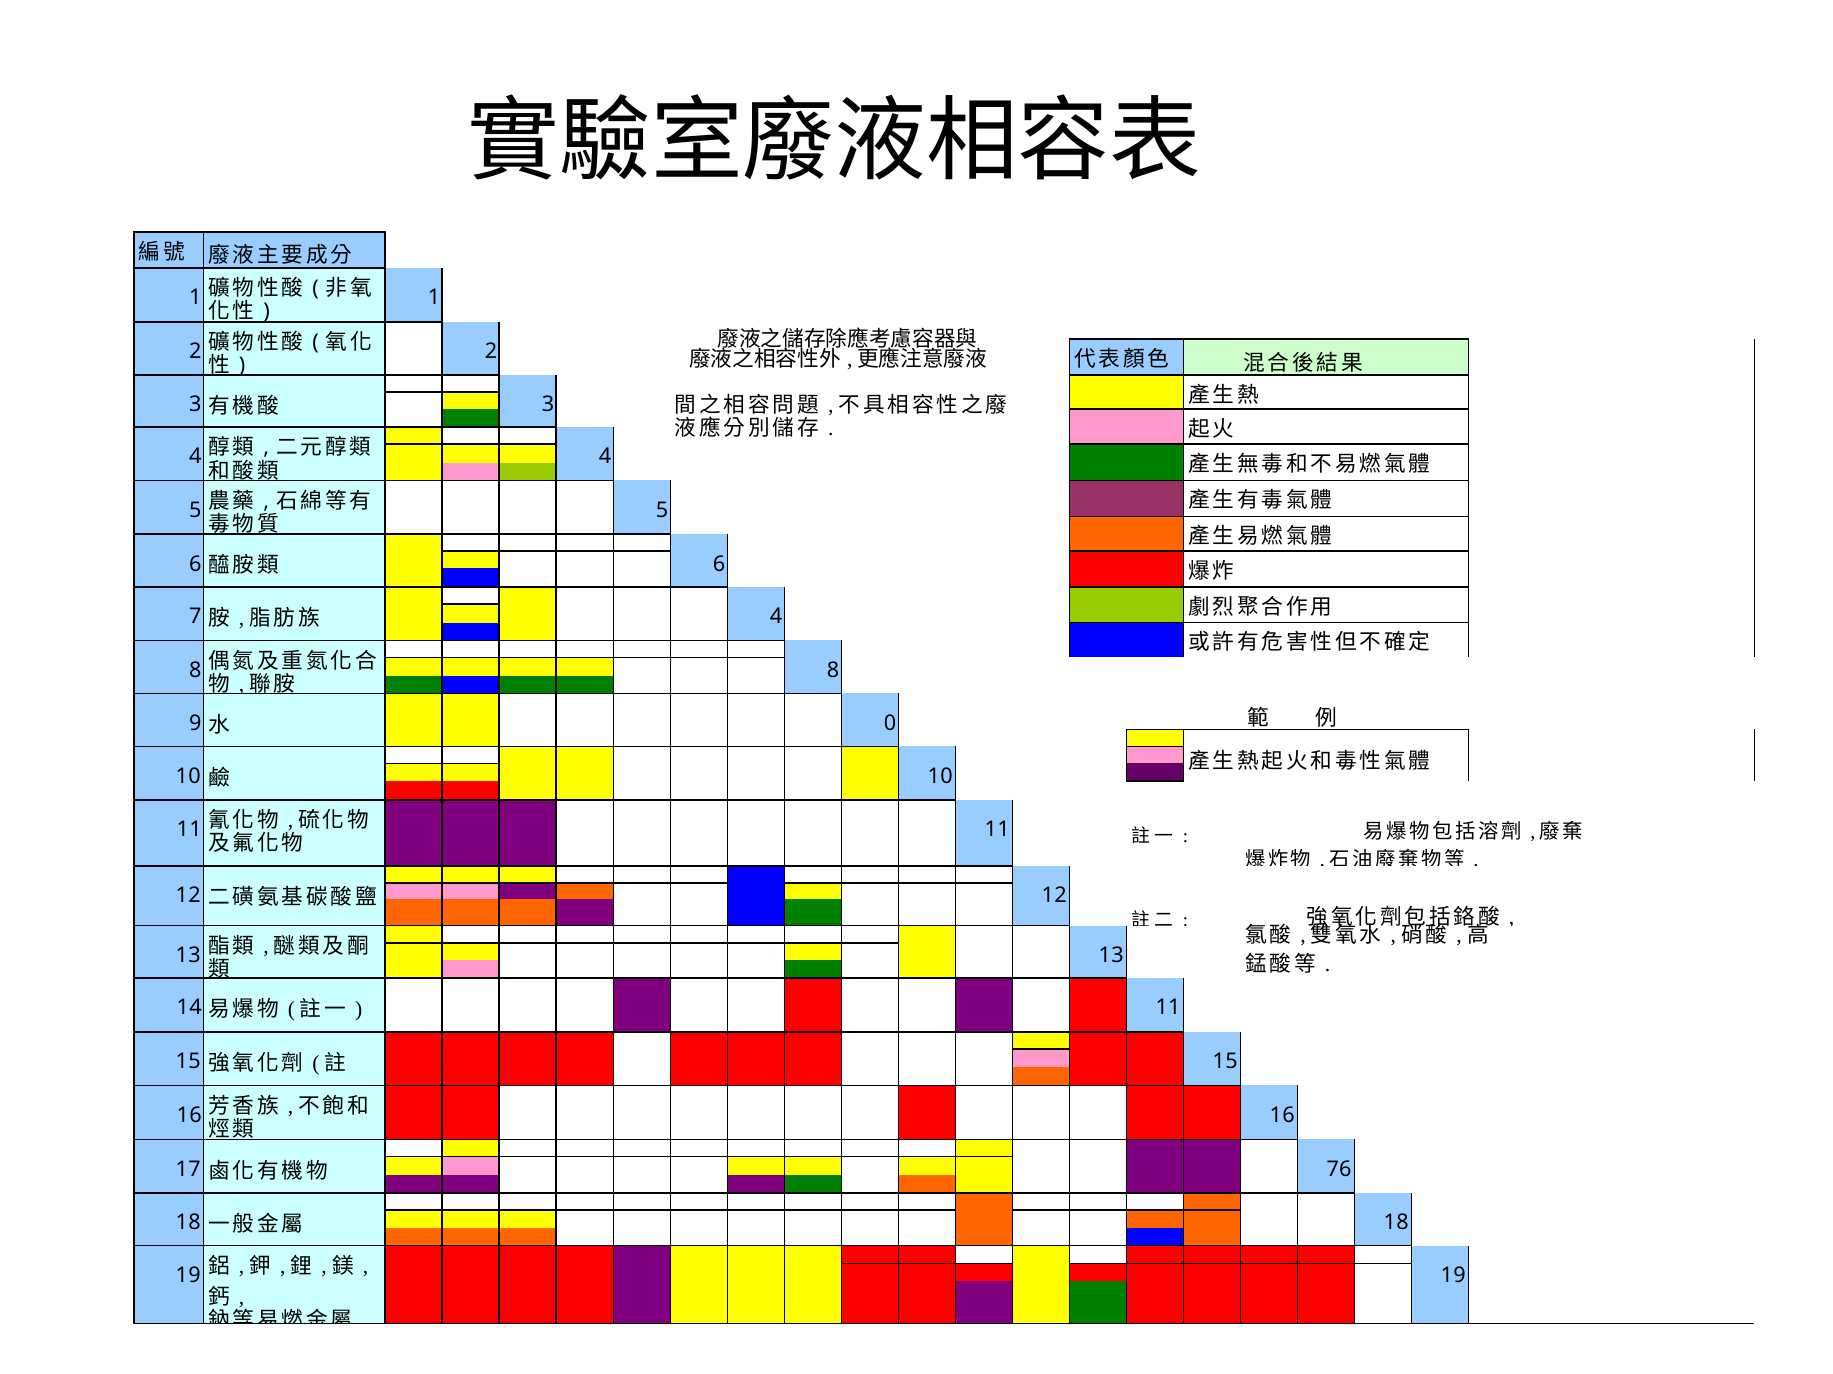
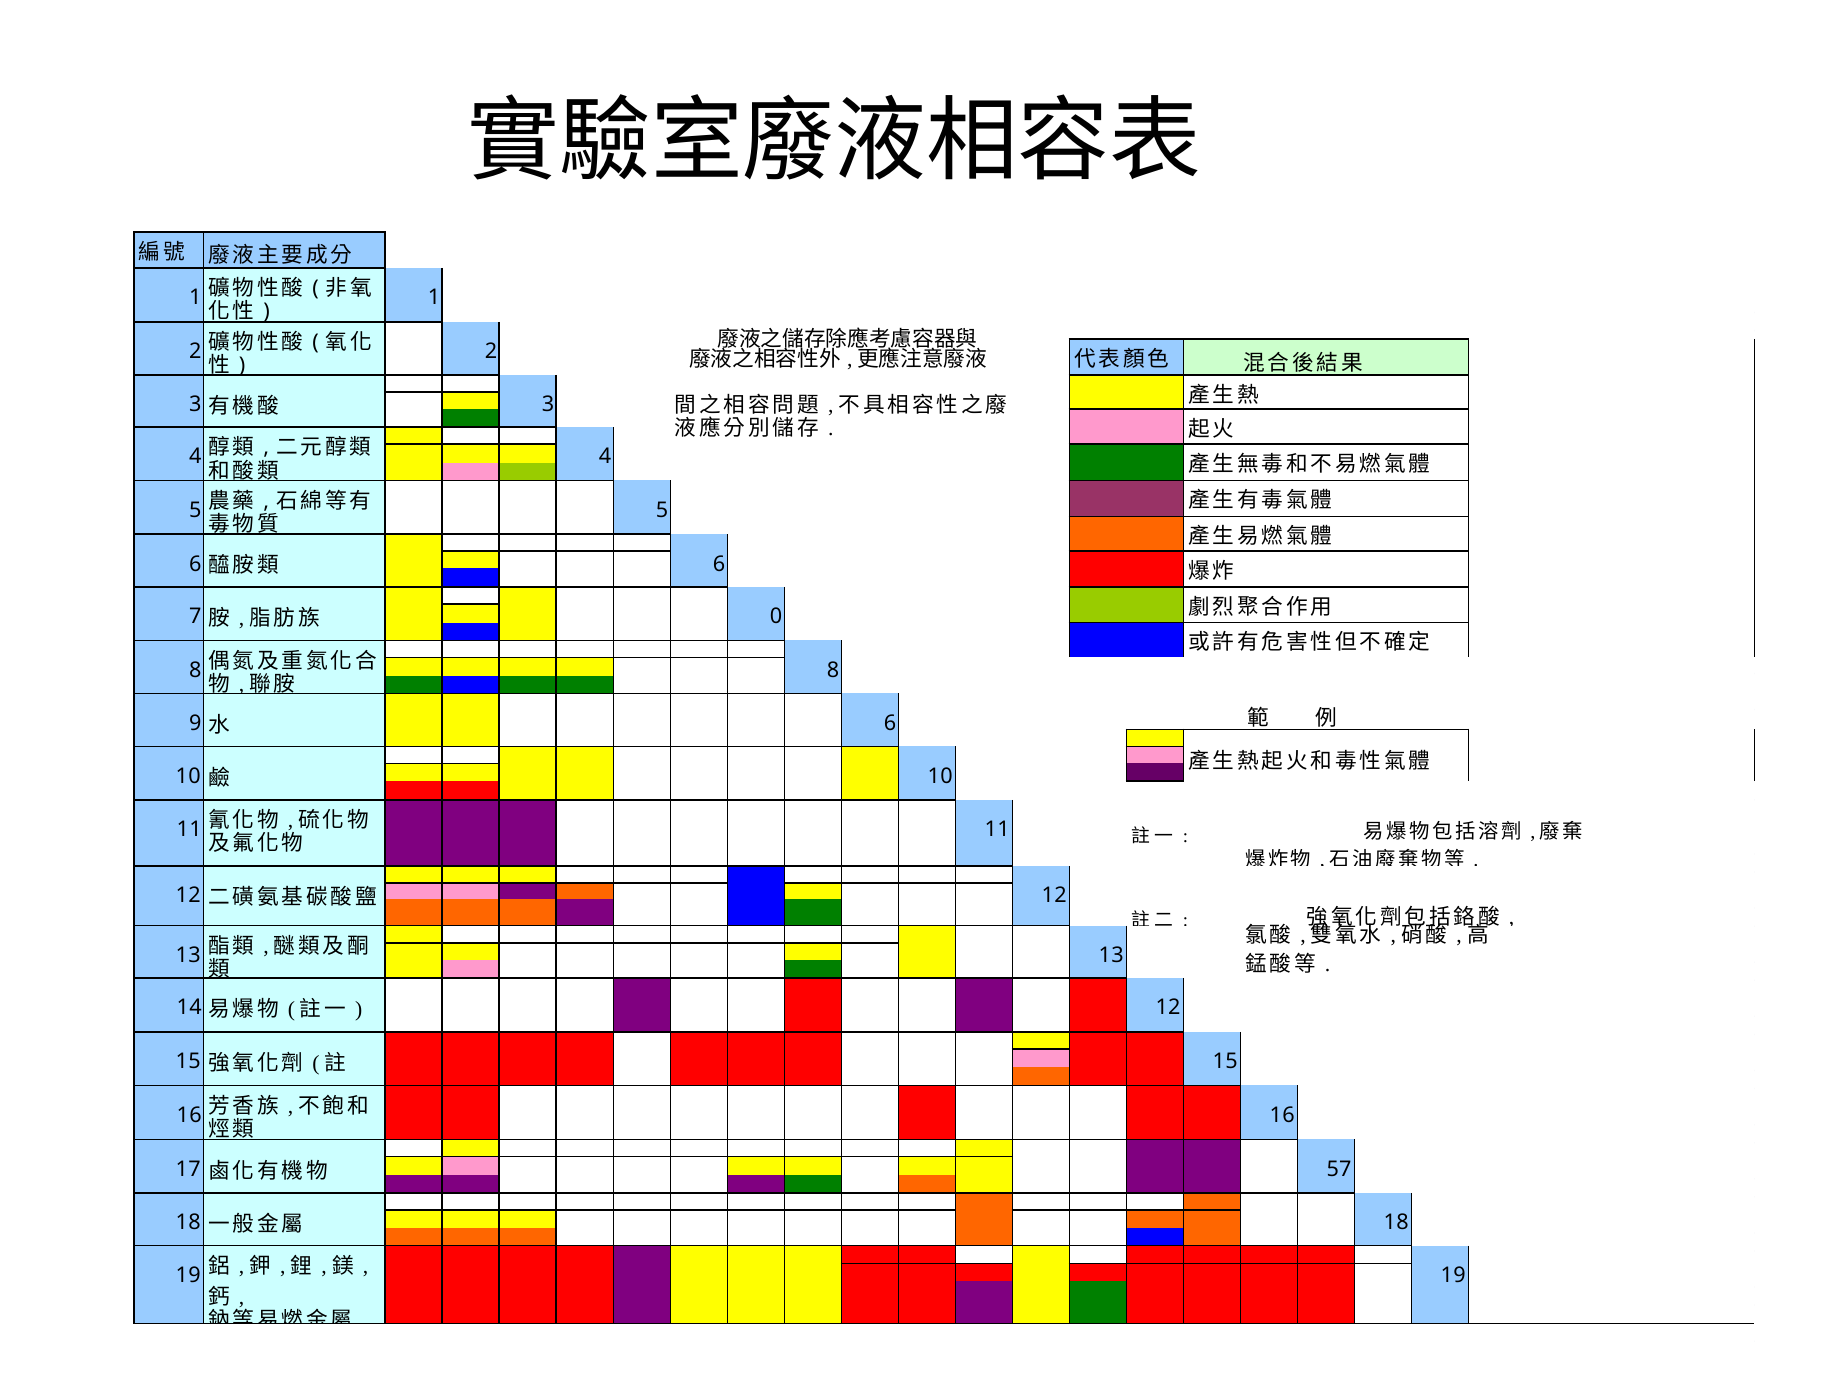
4 at (776, 617): 4 -> 0
0 at (890, 724): 0 -> 6
11 at (1168, 1008): 11 -> 12
76: 76 -> 57
